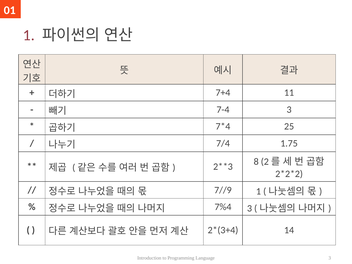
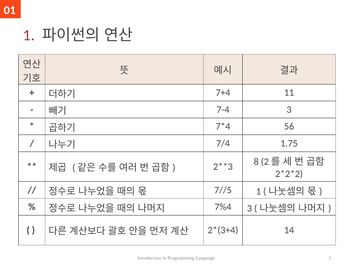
25: 25 -> 56
7//9: 7//9 -> 7//5
